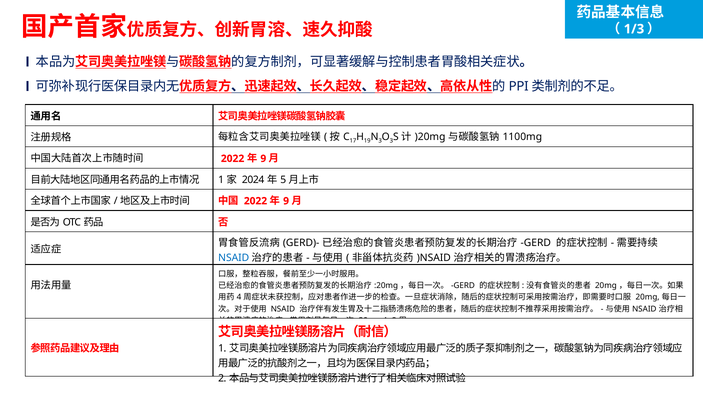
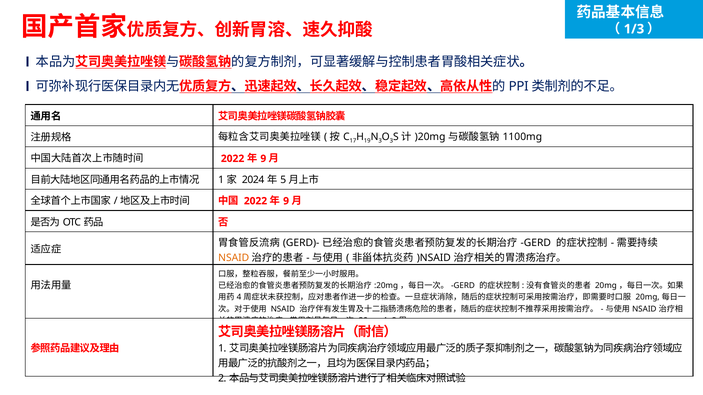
NSAID at (234, 258) colour: blue -> orange
